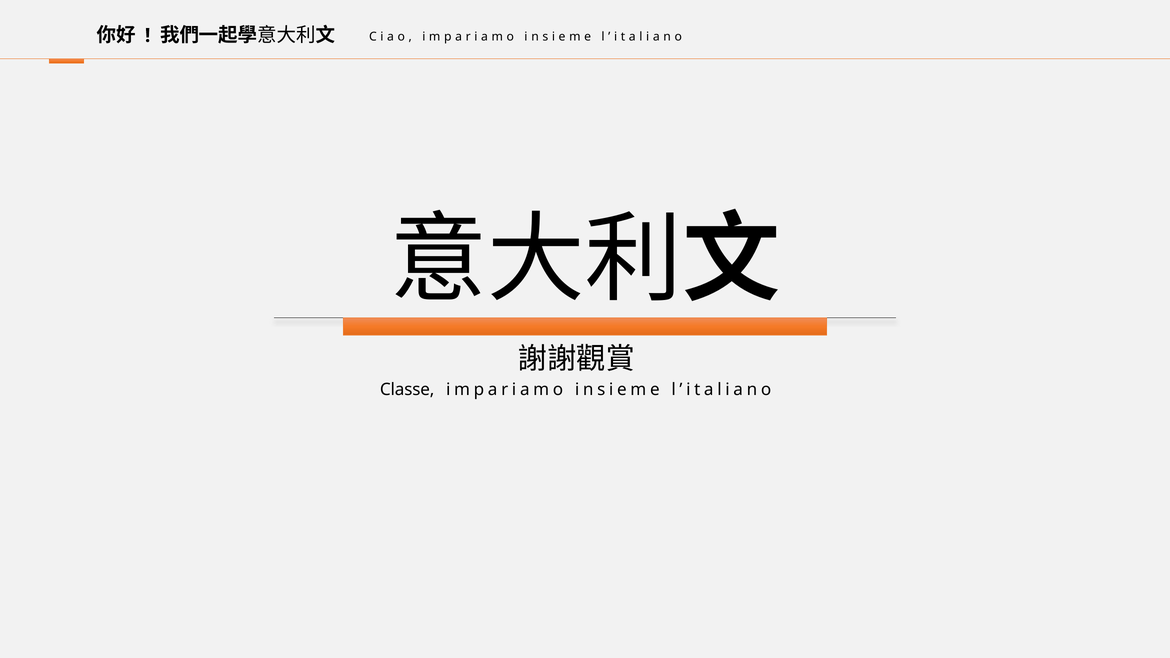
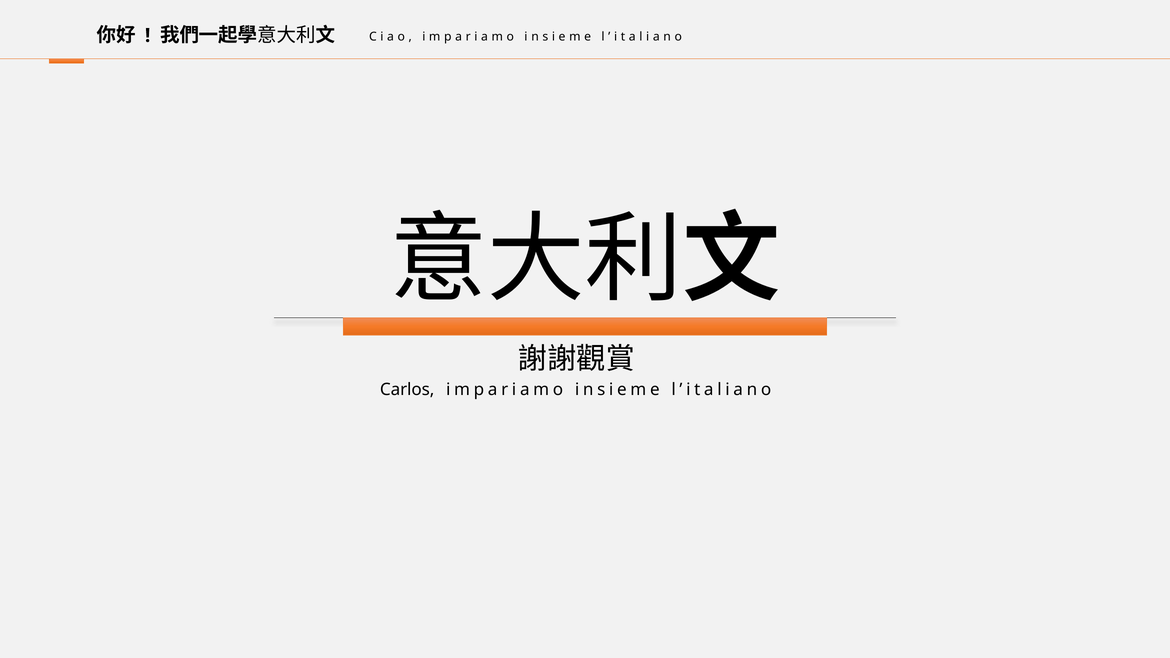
Classe: Classe -> Carlos
